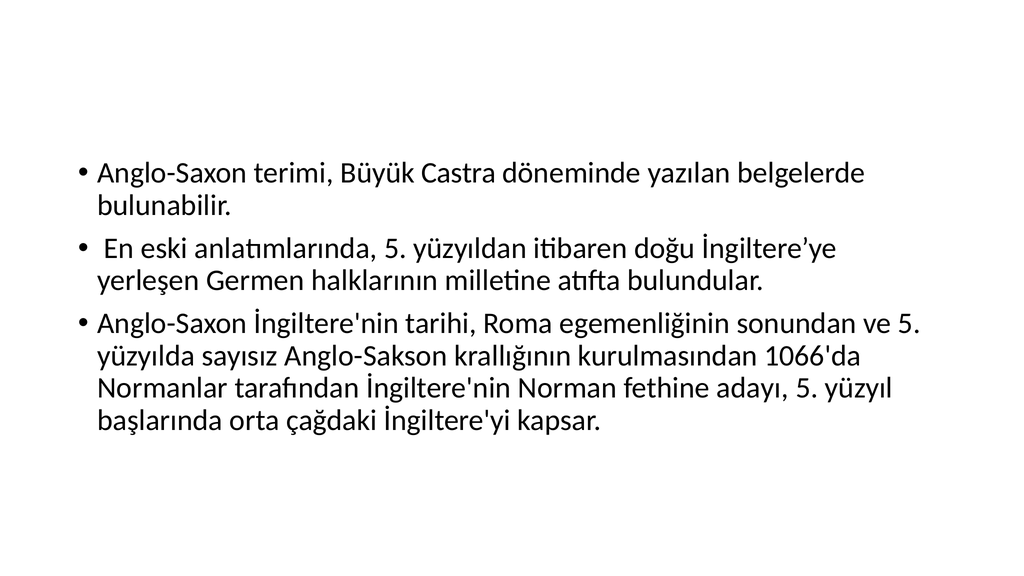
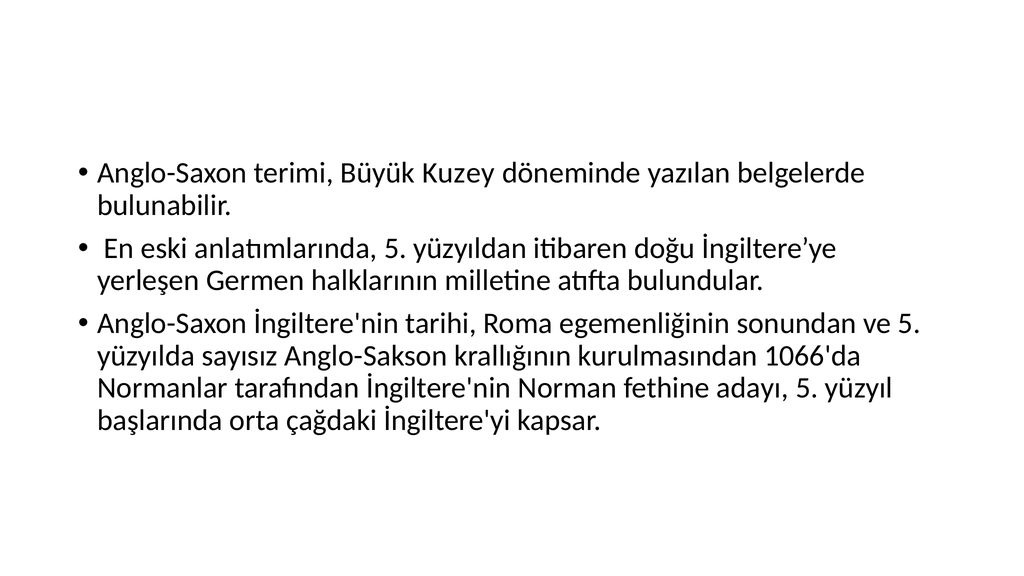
Castra: Castra -> Kuzey
